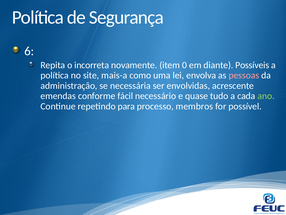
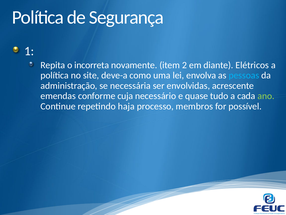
6: 6 -> 1
0: 0 -> 2
Possíveis: Possíveis -> Elétricos
mais-a: mais-a -> deve-a
pessoas colour: pink -> light blue
fácil: fácil -> cuja
para: para -> haja
